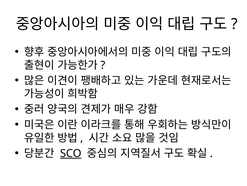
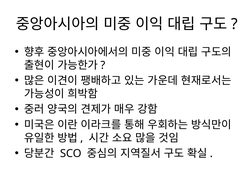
SCO underline: present -> none
